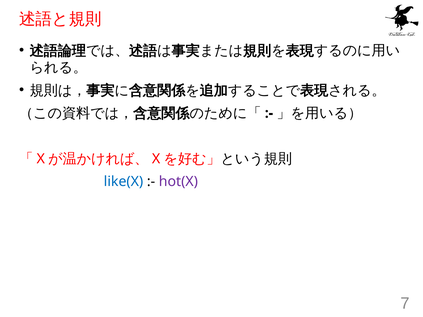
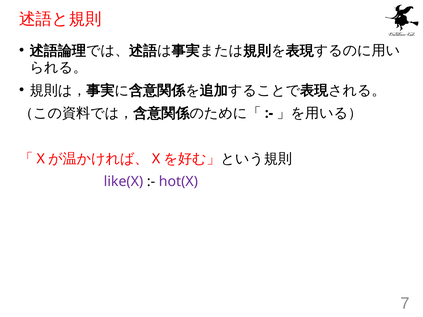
like(X colour: blue -> purple
